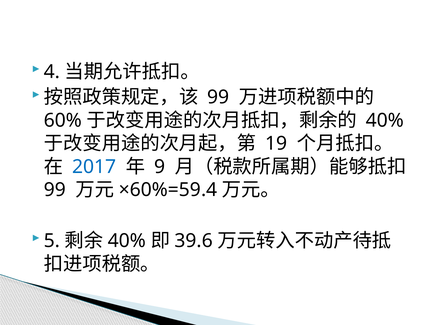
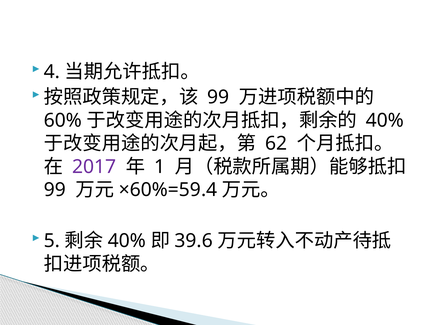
19: 19 -> 62
2017 colour: blue -> purple
9: 9 -> 1
